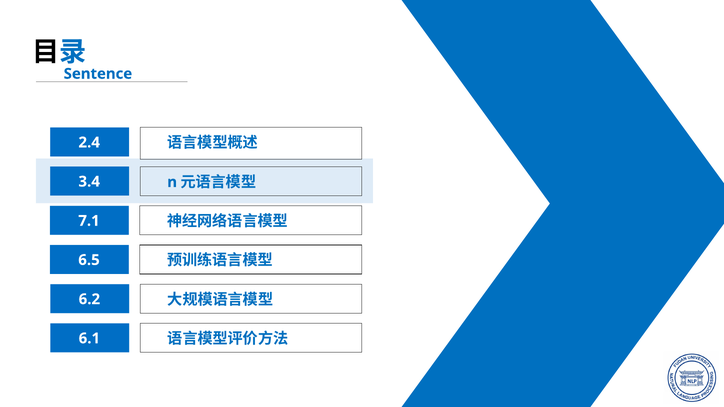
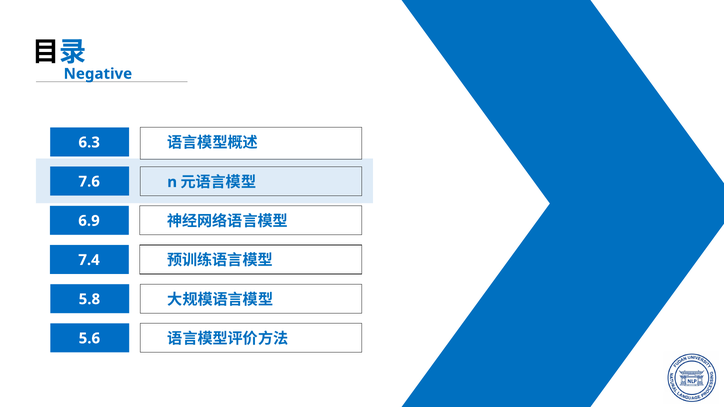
Sentence: Sentence -> Negative
2.4: 2.4 -> 6.3
3.4: 3.4 -> 7.6
7.1: 7.1 -> 6.9
6.5: 6.5 -> 7.4
6.2: 6.2 -> 5.8
6.1: 6.1 -> 5.6
